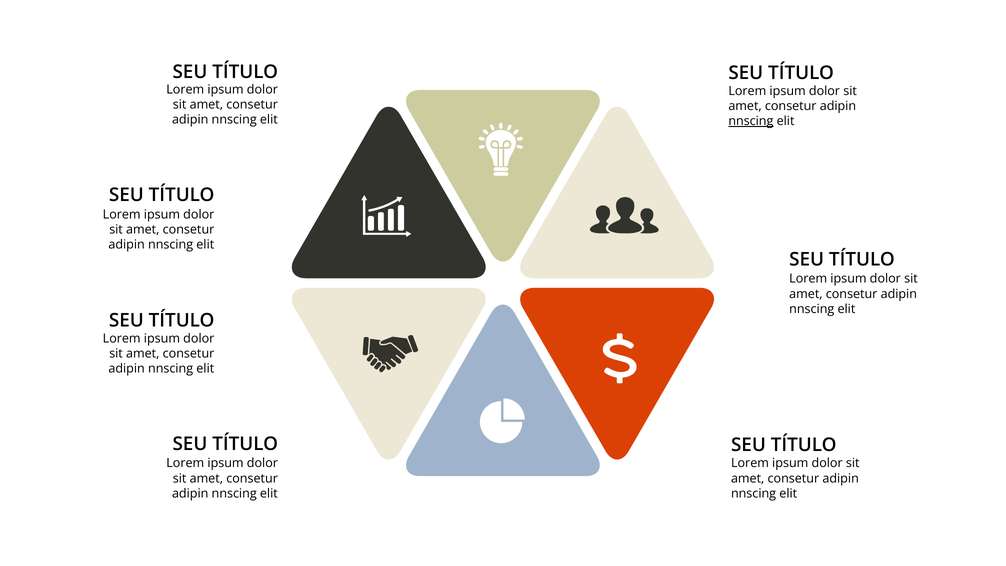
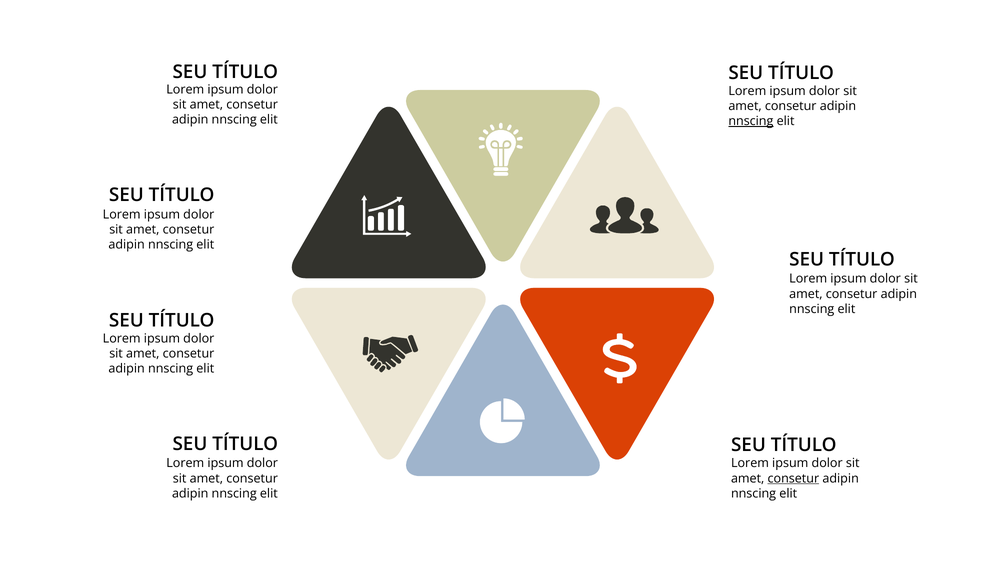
consetur at (793, 478) underline: none -> present
